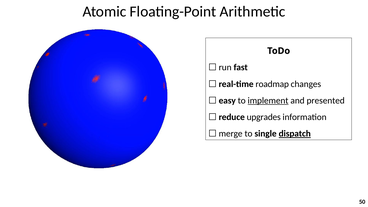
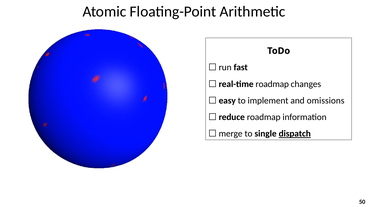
implement underline: present -> none
presented: presented -> omissions
upgrades at (264, 117): upgrades -> roadmap
